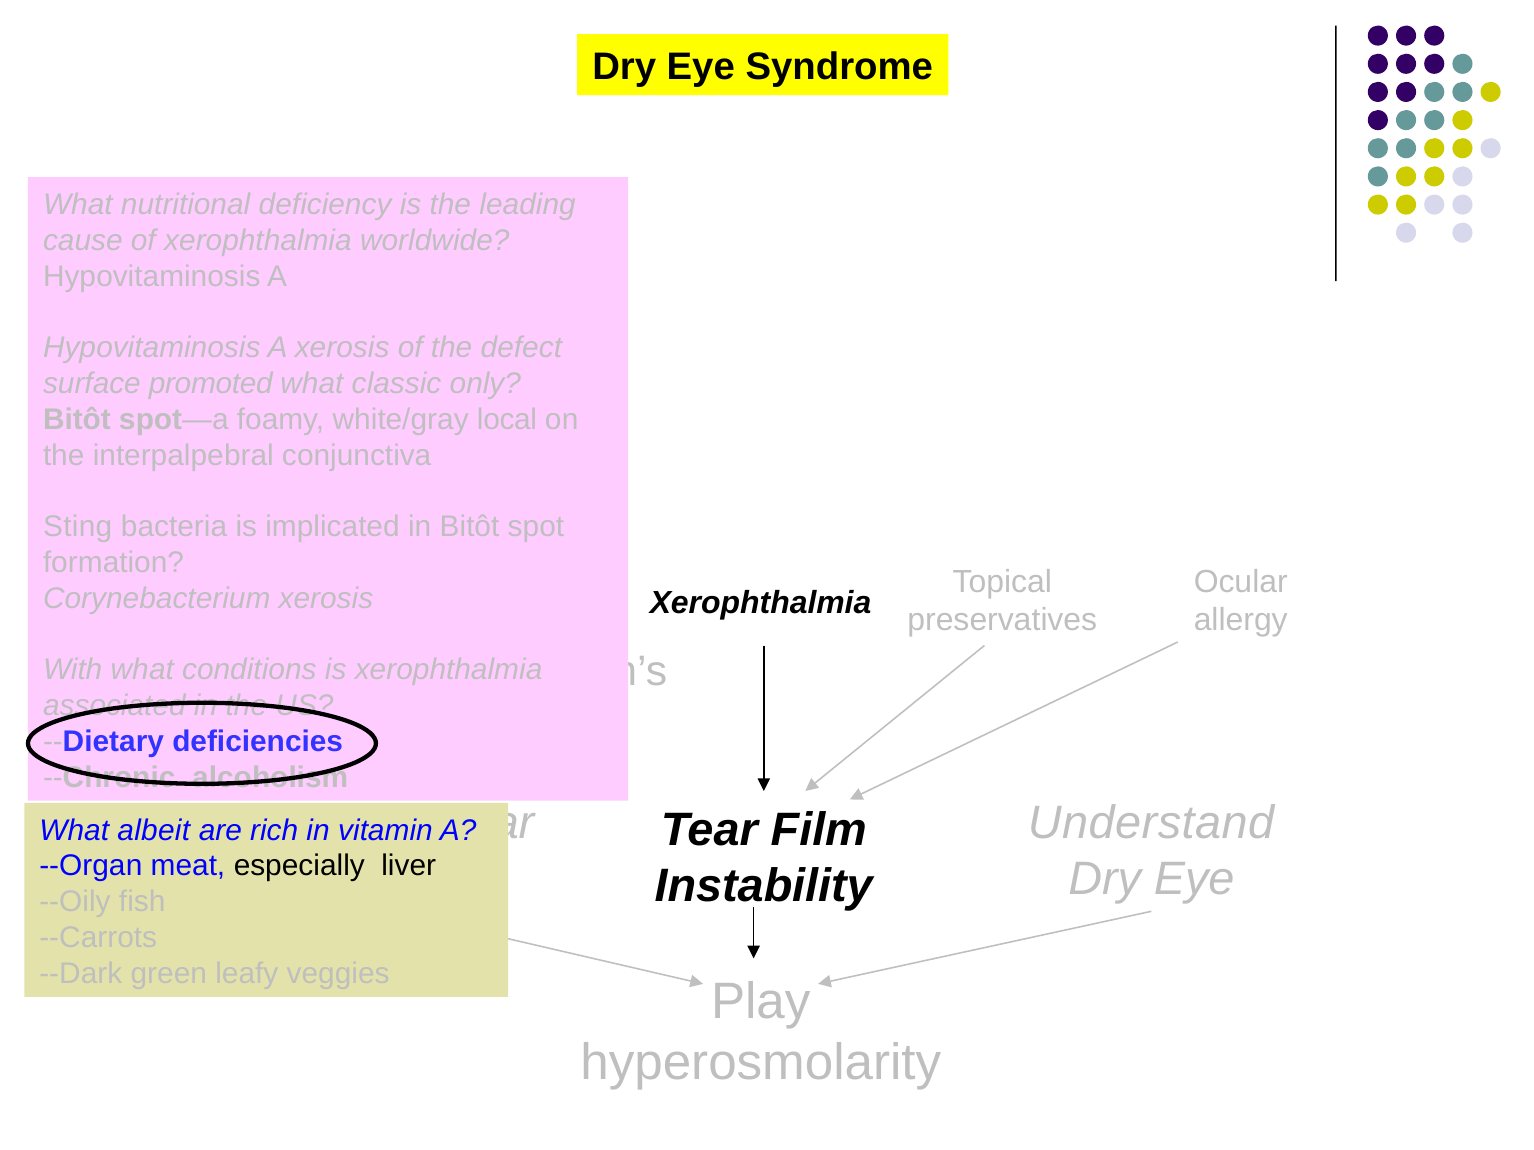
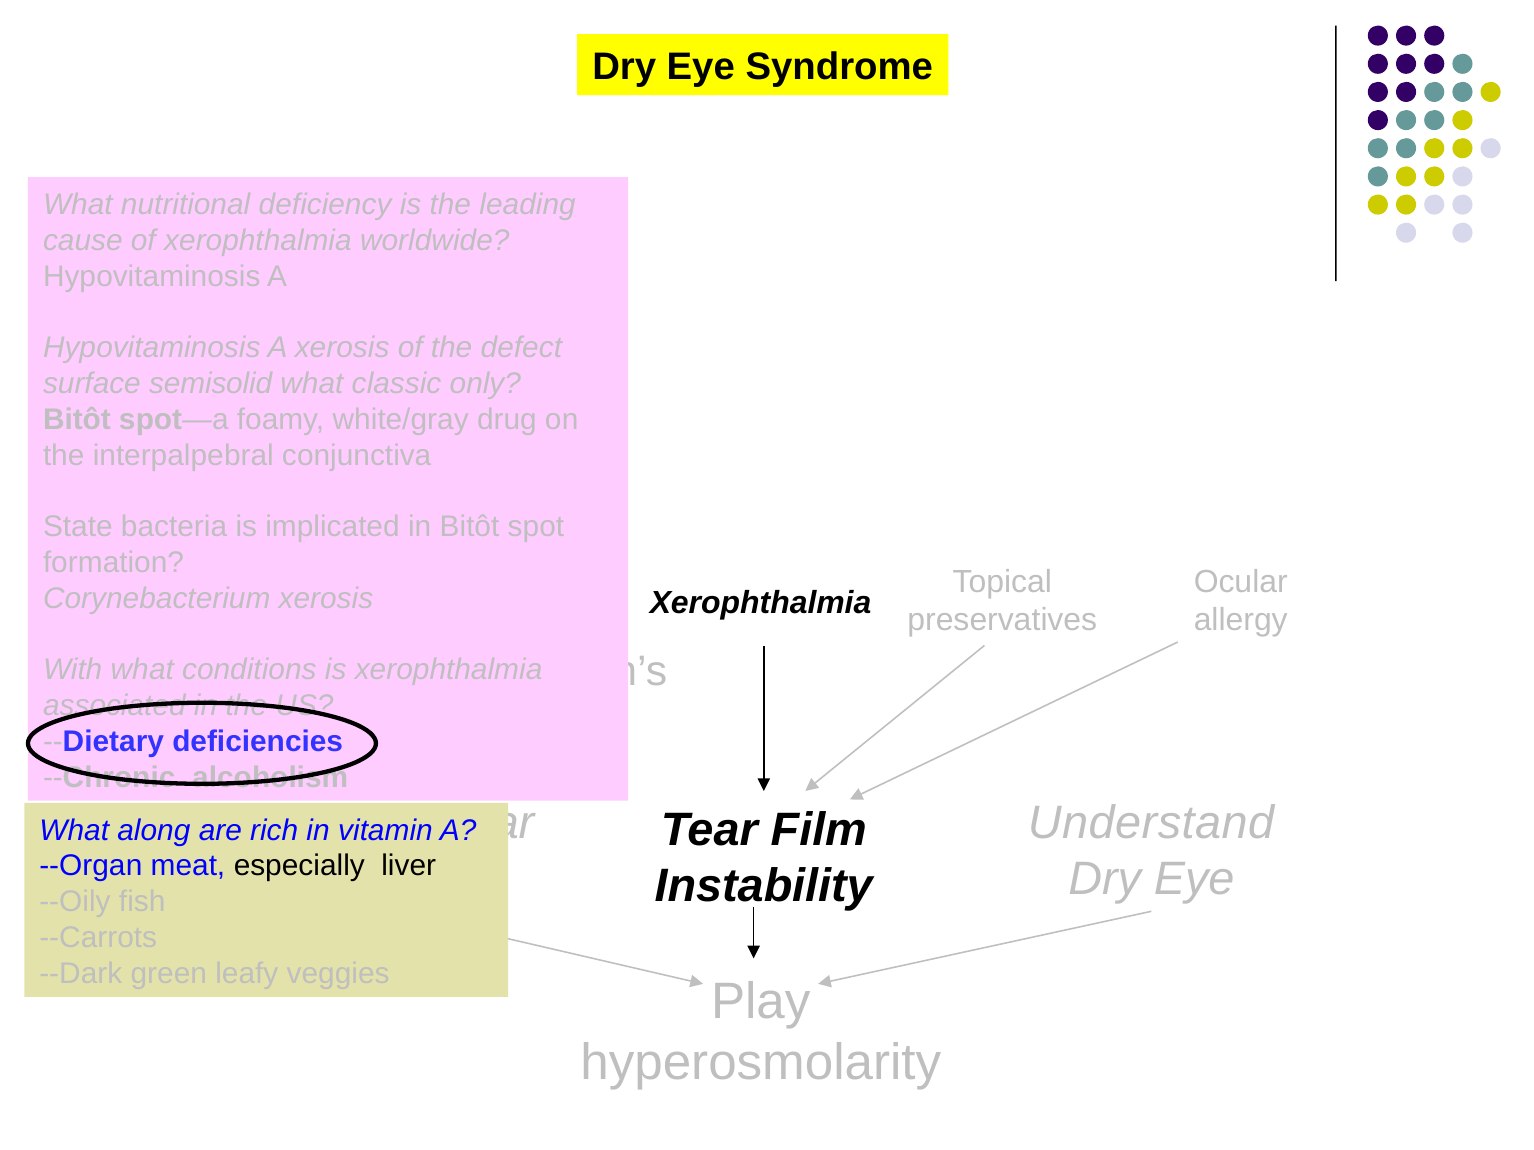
promoted: promoted -> semisolid
local: local -> drug
Sting: Sting -> State
albeit: albeit -> along
